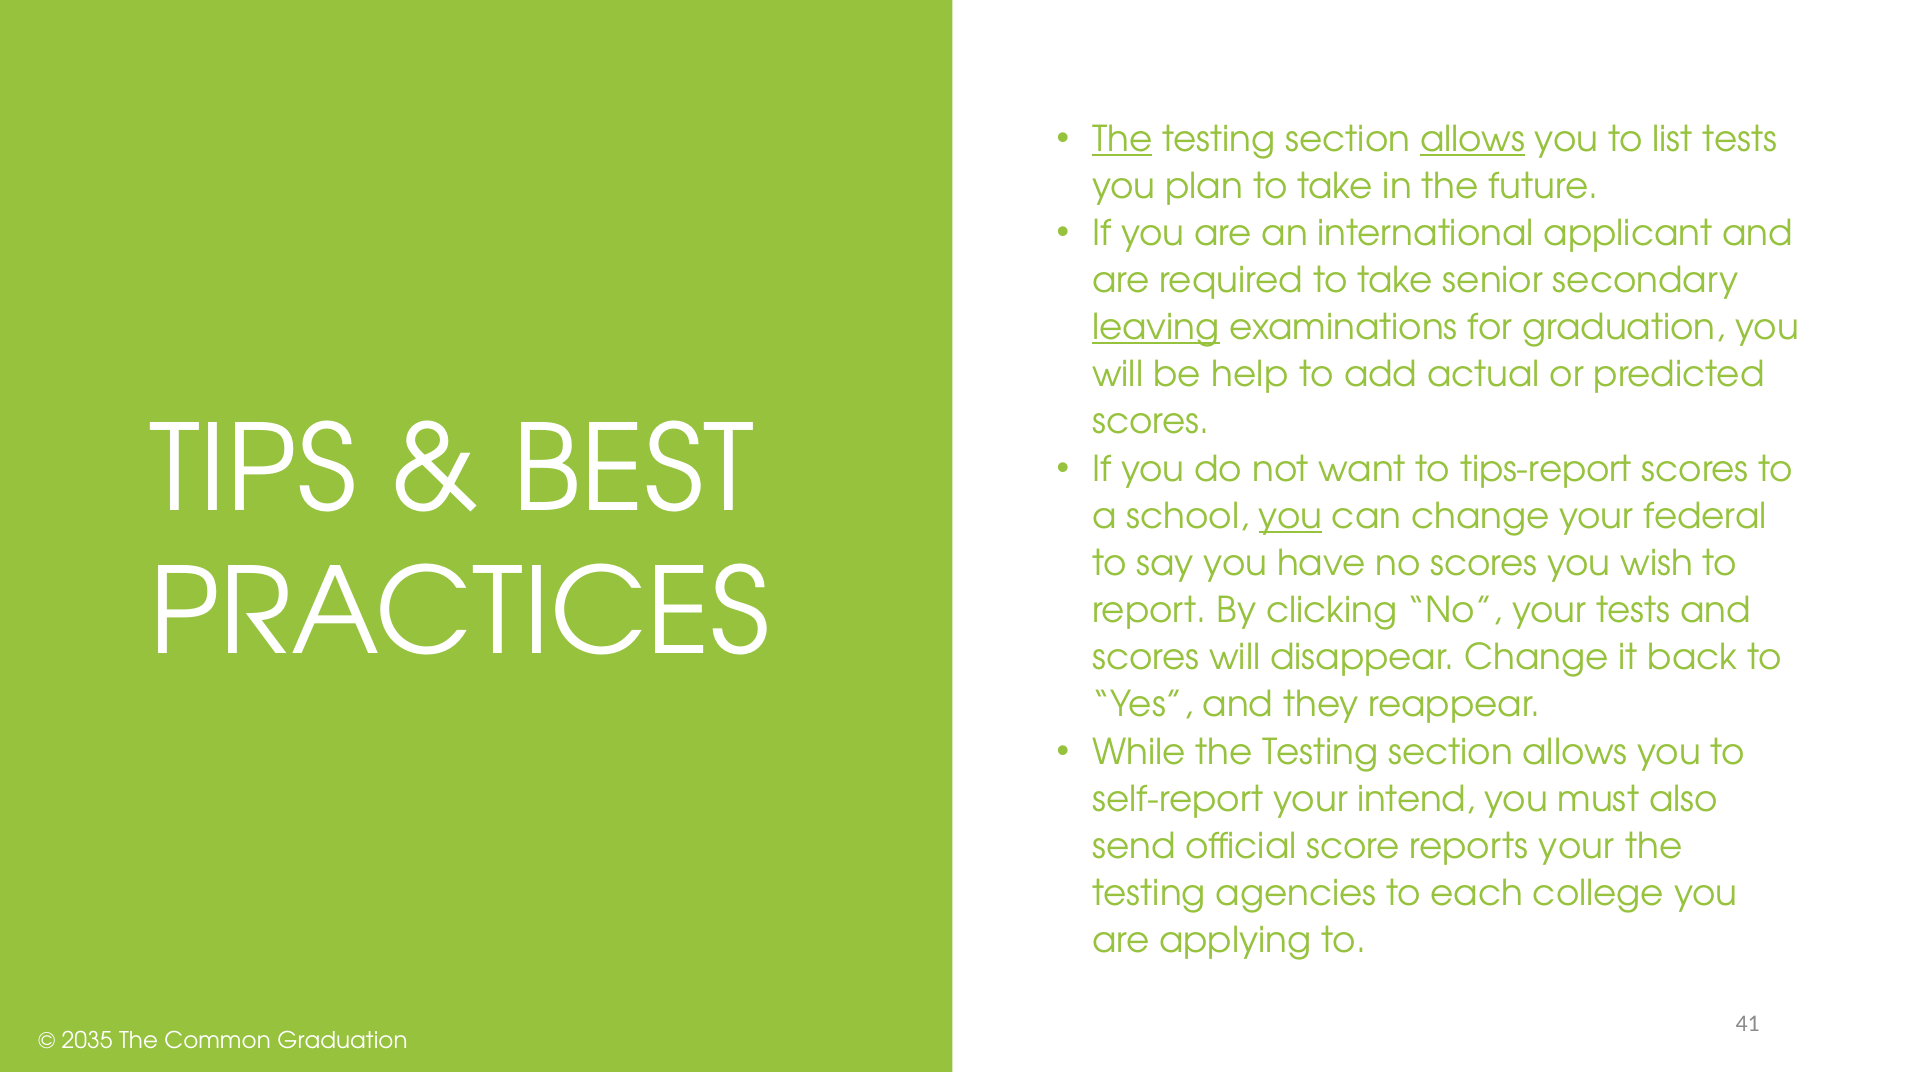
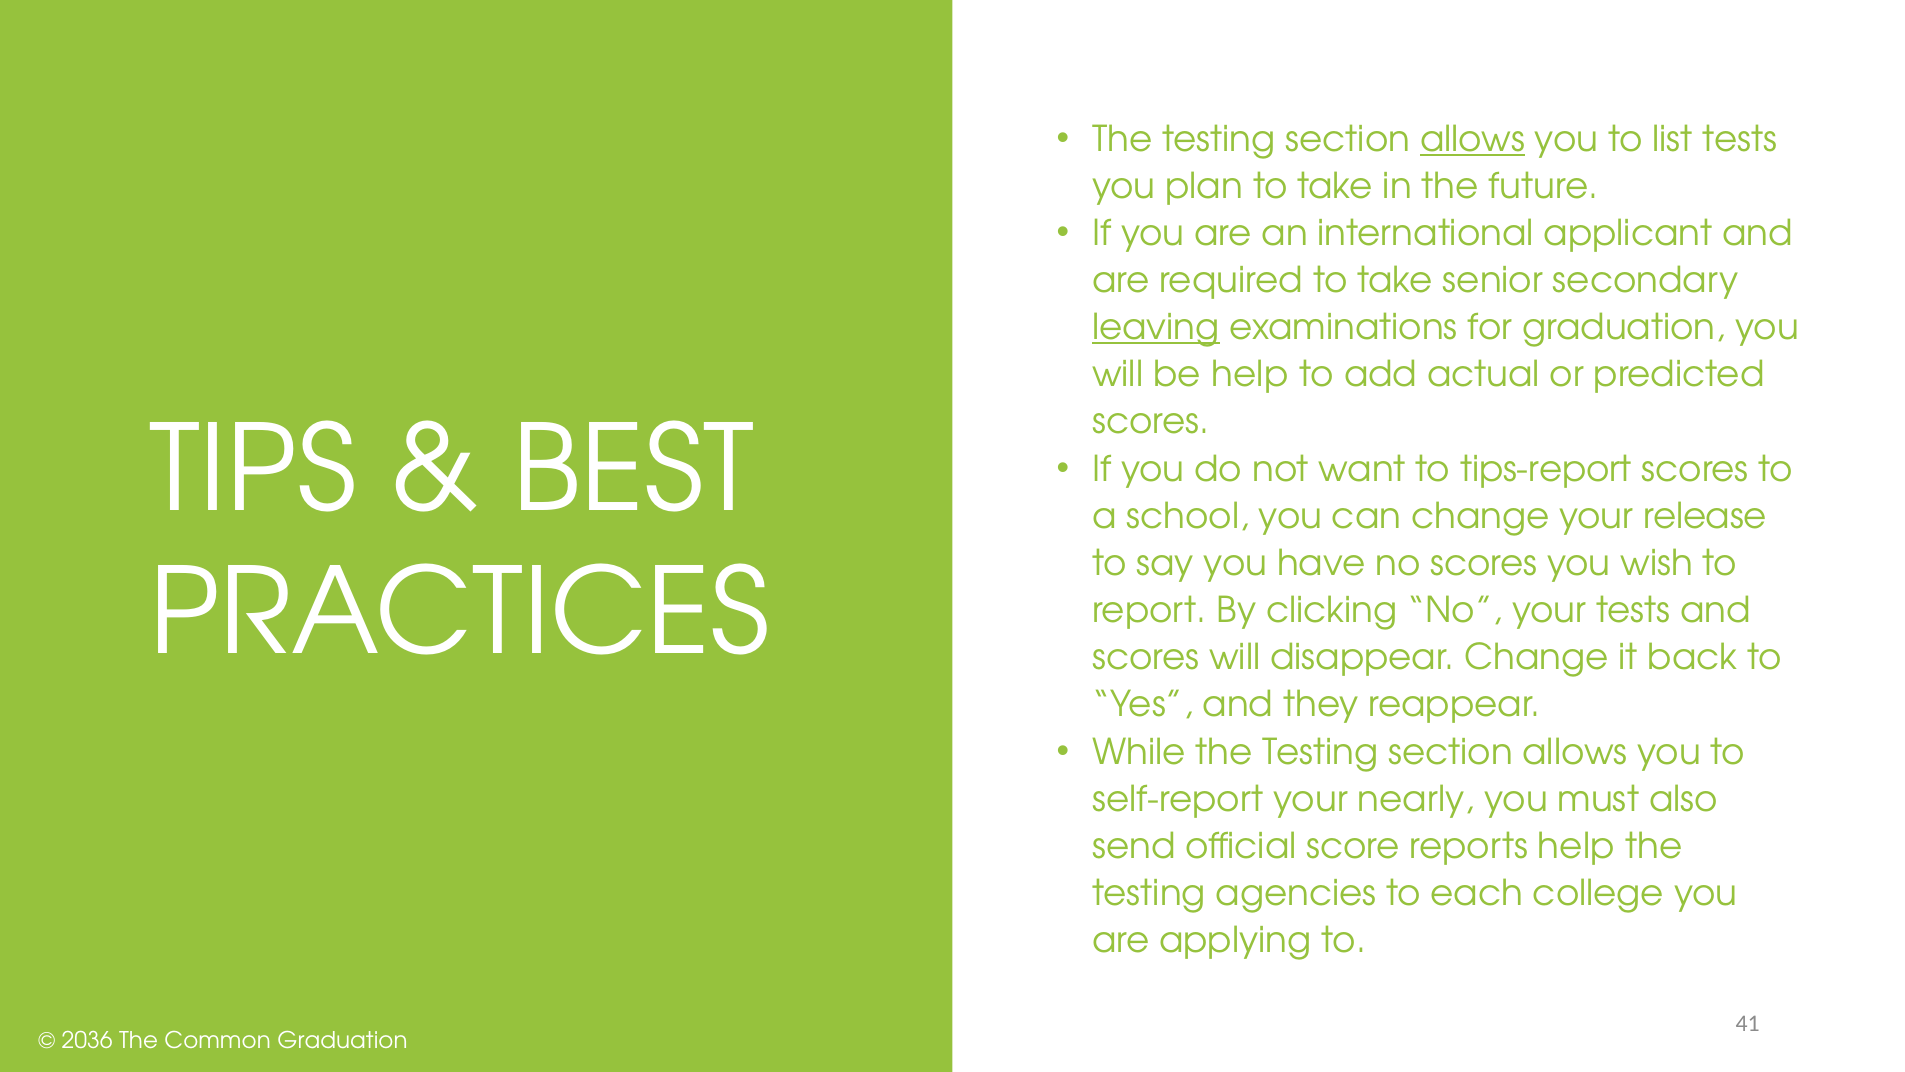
The at (1122, 139) underline: present -> none
you at (1291, 516) underline: present -> none
federal: federal -> release
intend: intend -> nearly
reports your: your -> help
2035: 2035 -> 2036
